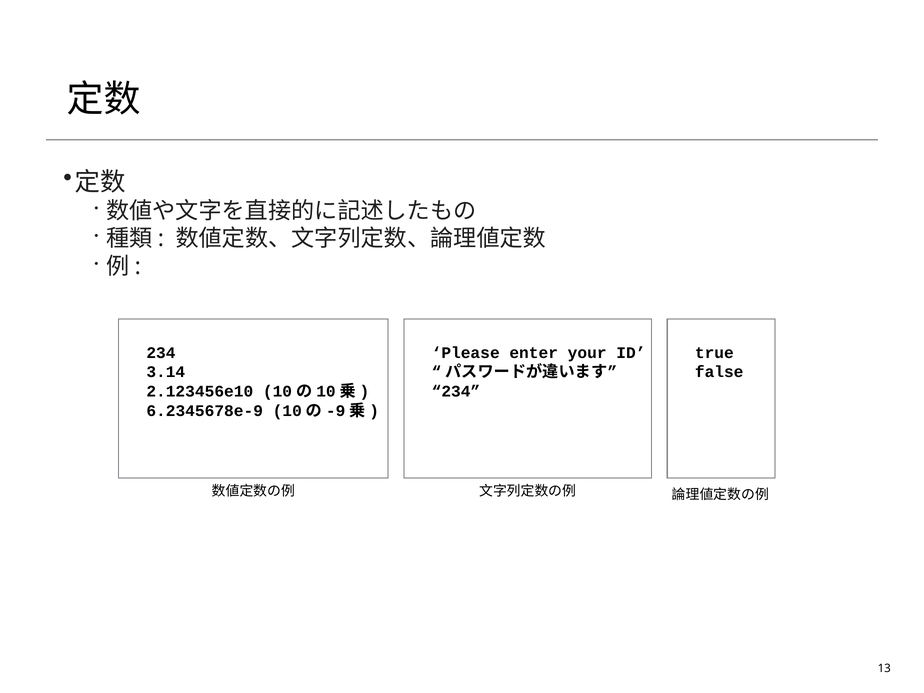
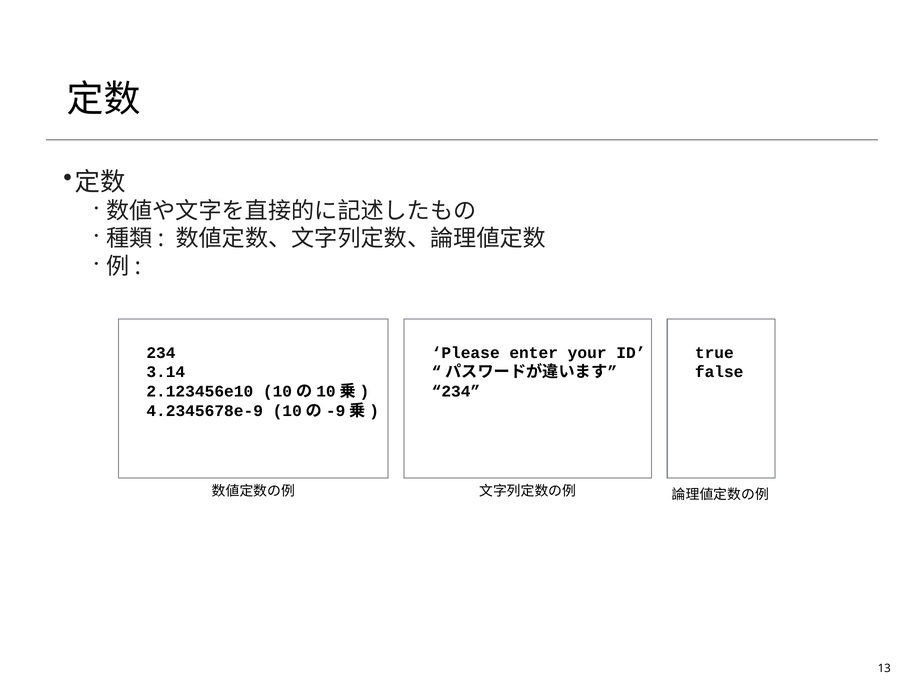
6.2345678e-9: 6.2345678e-9 -> 4.2345678e-9
